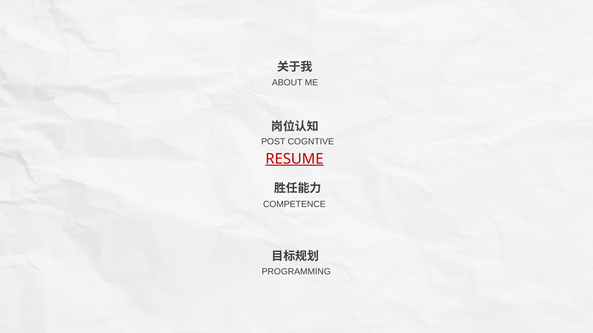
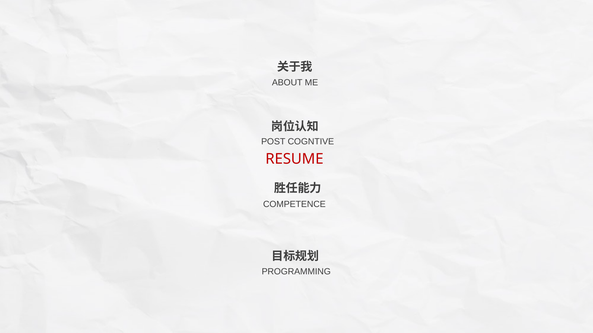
RESUME underline: present -> none
